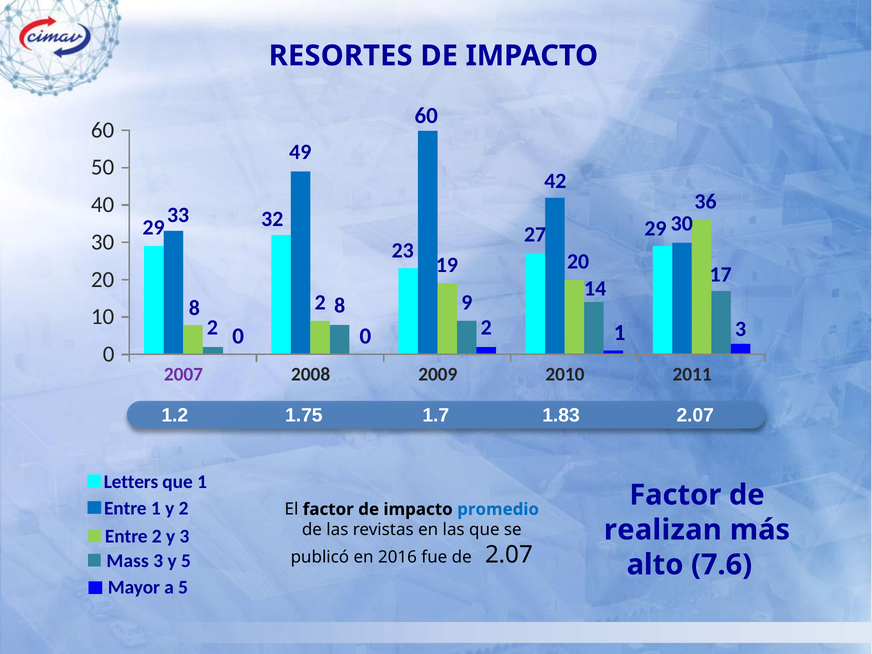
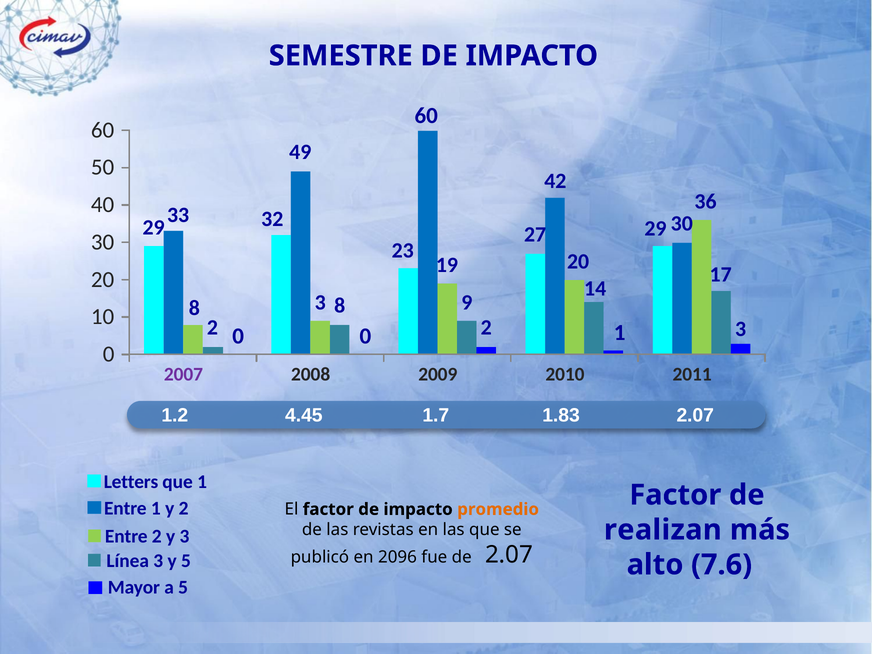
RESORTES: RESORTES -> SEMESTRE
8 2: 2 -> 3
1.75: 1.75 -> 4.45
promedio colour: blue -> orange
2016: 2016 -> 2096
Mass: Mass -> Línea
